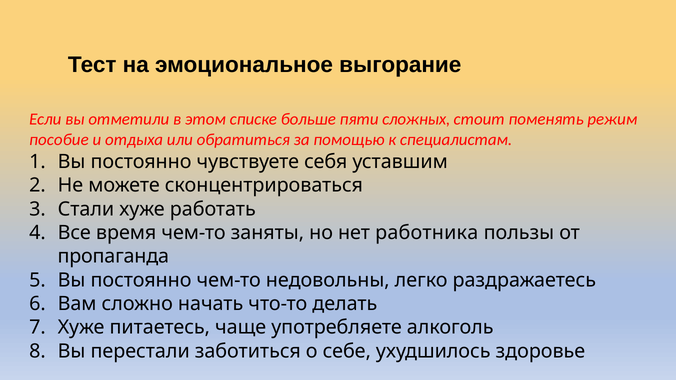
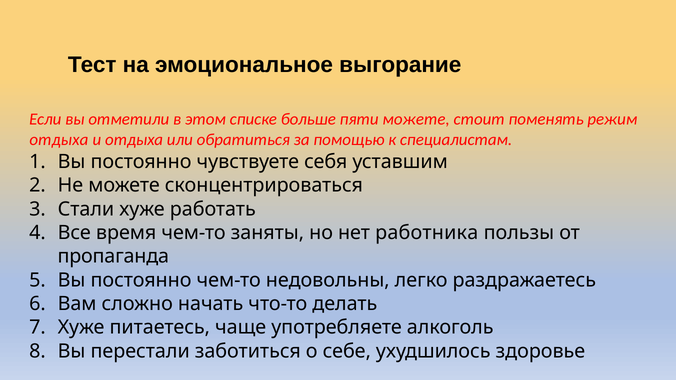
пяти сложных: сложных -> можете
пособие at (59, 140): пособие -> отдыха
